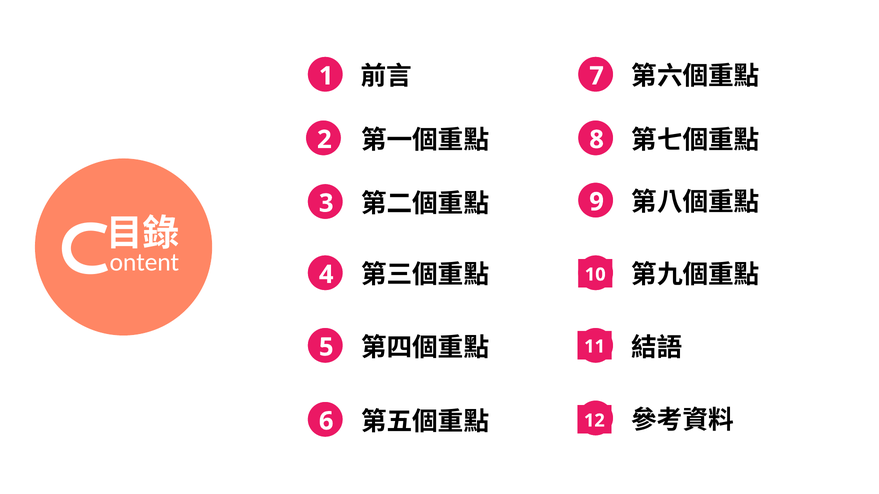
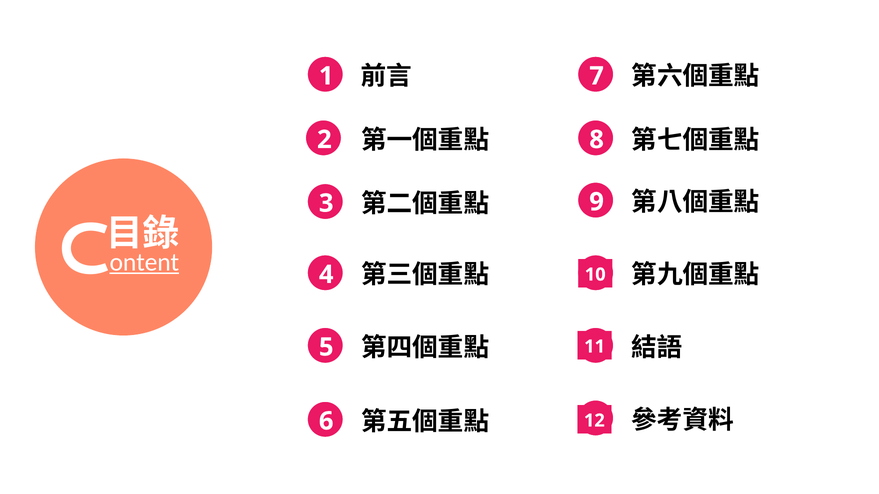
ontent underline: none -> present
